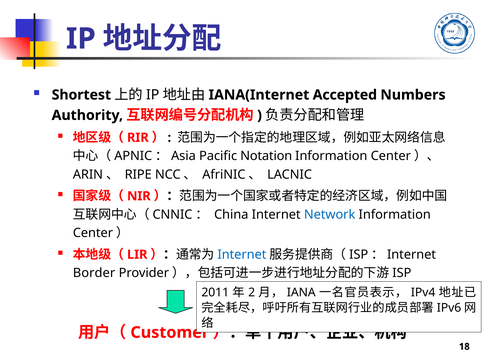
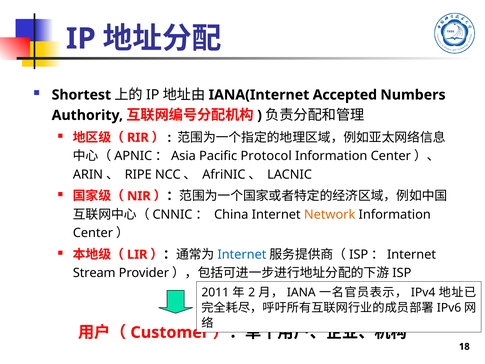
Notation: Notation -> Protocol
Network colour: blue -> orange
Border: Border -> Stream
